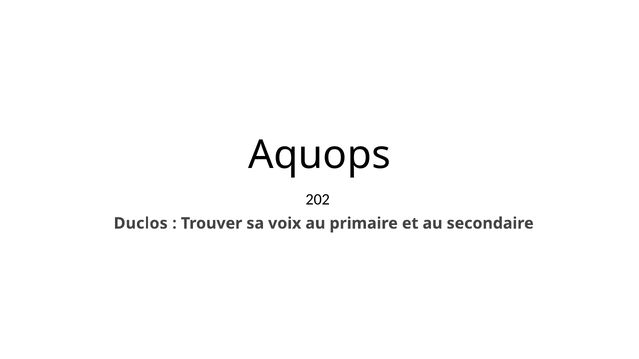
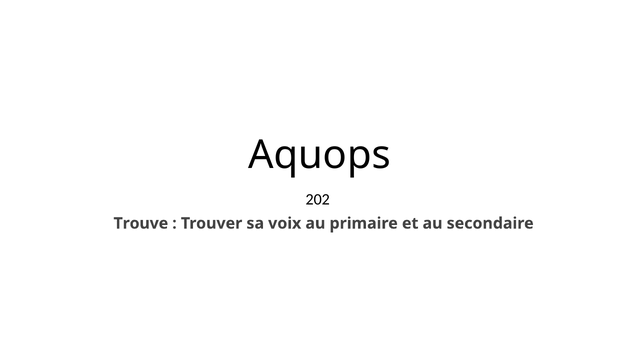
Duclos: Duclos -> Trouve
